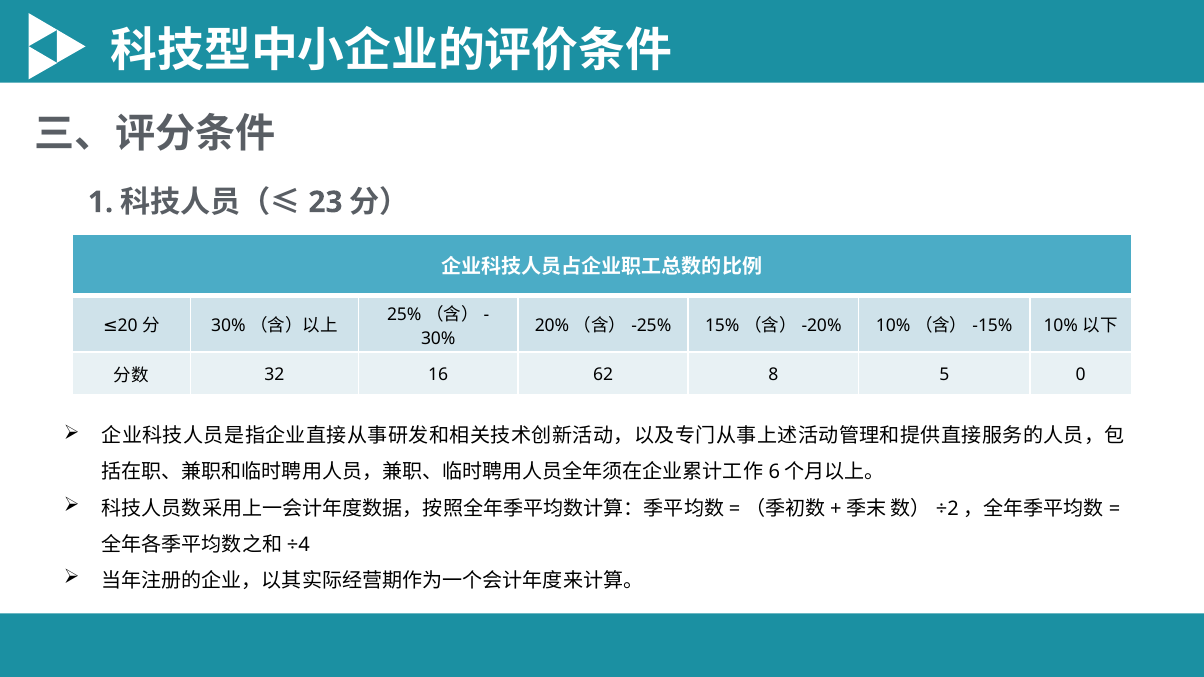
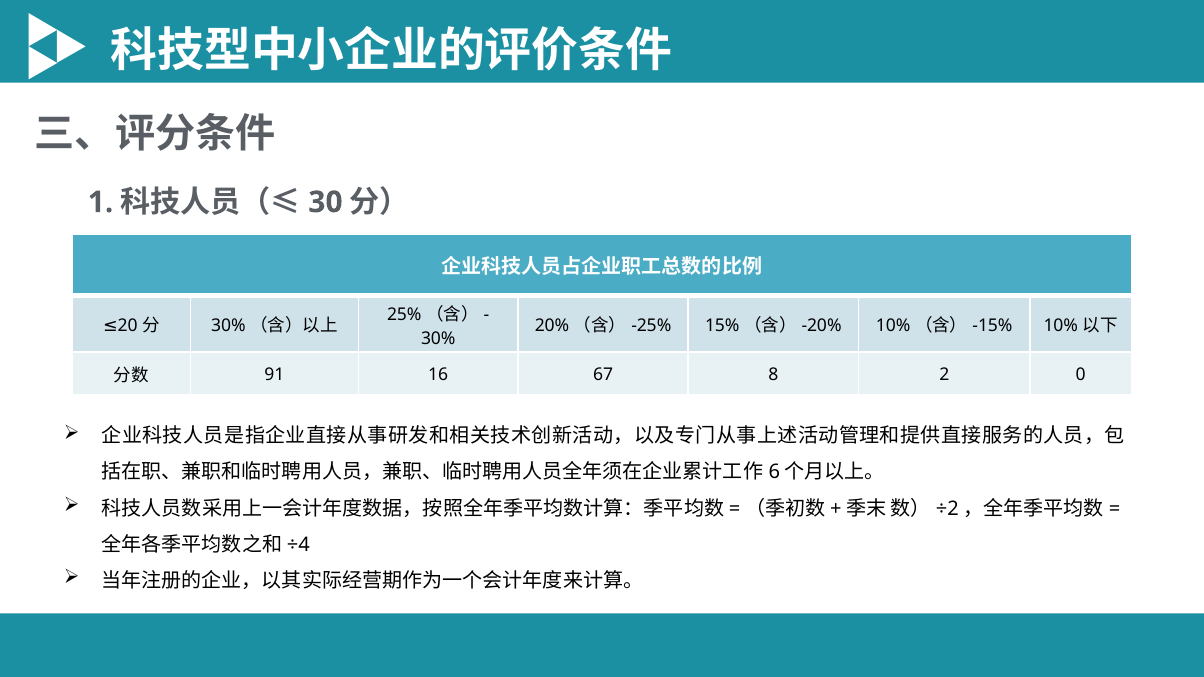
23: 23 -> 30
32: 32 -> 91
62: 62 -> 67
5: 5 -> 2
